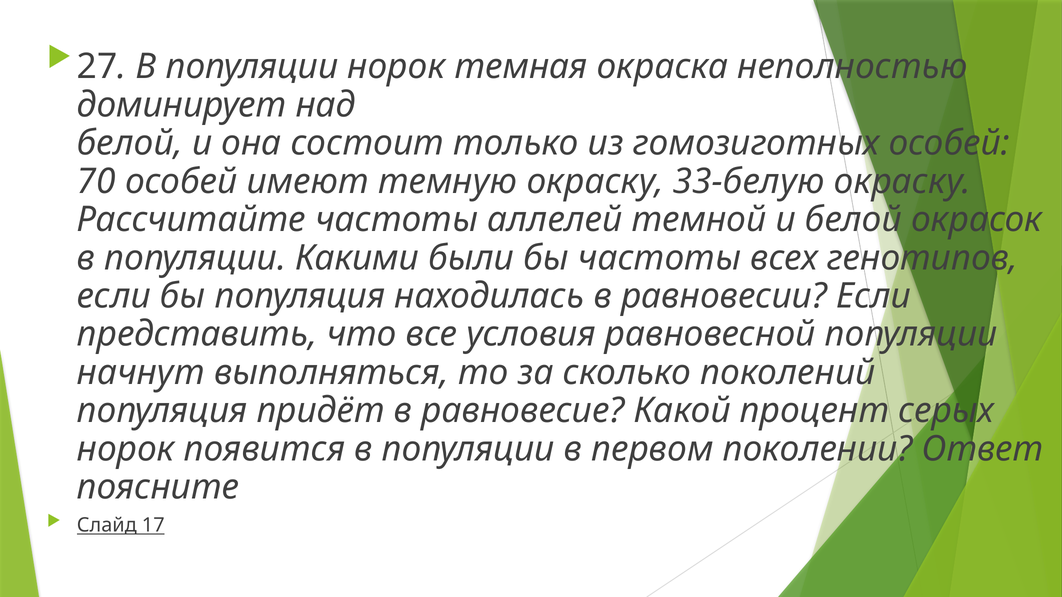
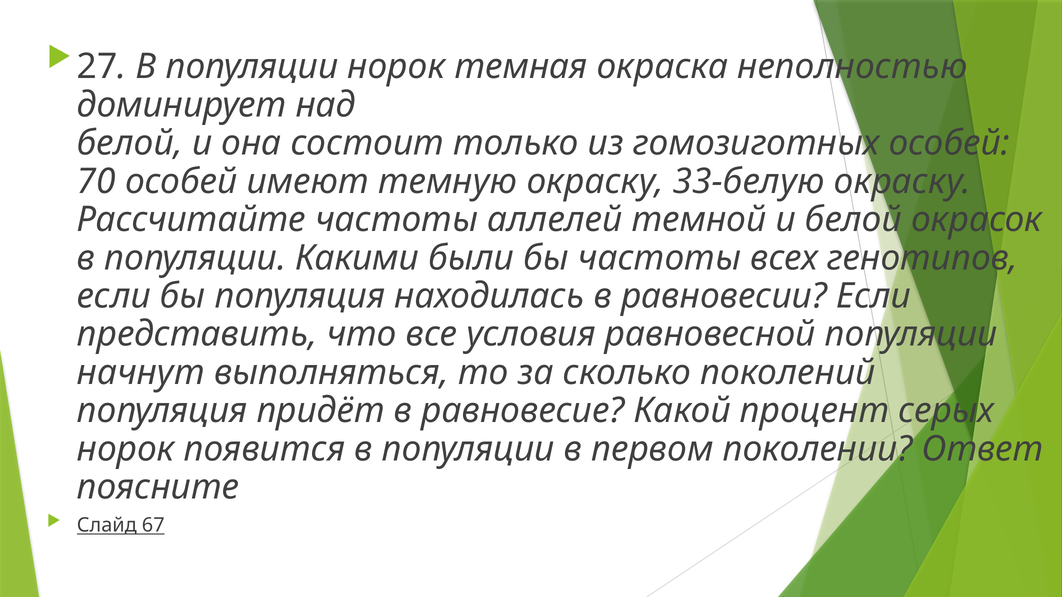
17: 17 -> 67
